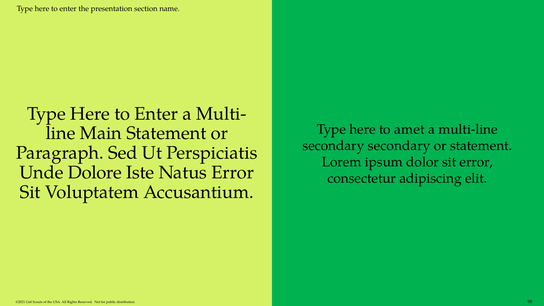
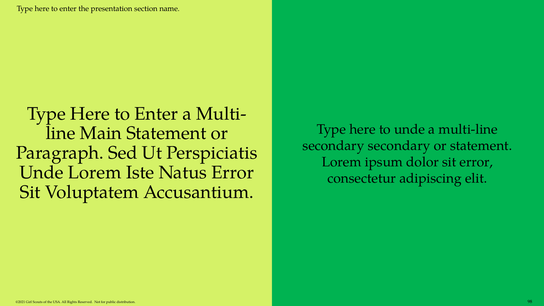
to amet: amet -> unde
Unde Dolore: Dolore -> Lorem
